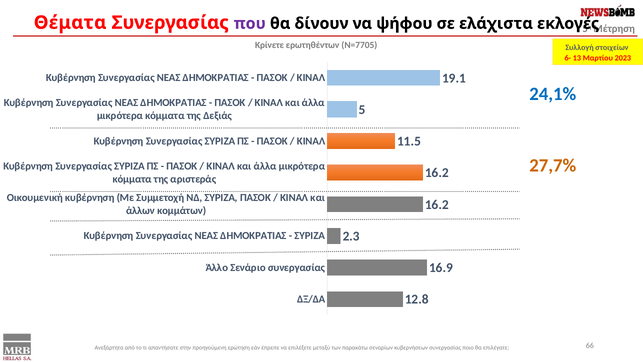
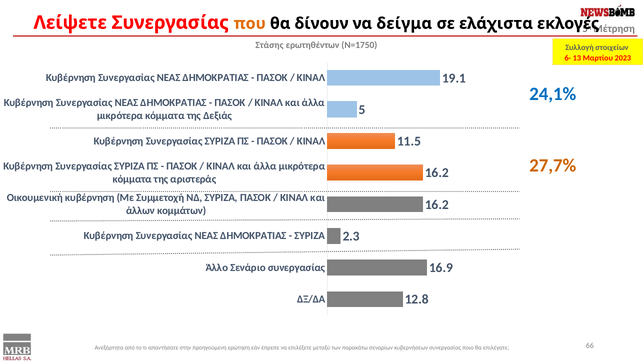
Θέματα: Θέματα -> Λείψετε
που colour: purple -> orange
ψήφου: ψήφου -> δείγμα
Κρίνετε: Κρίνετε -> Στάσης
Ν=7705: Ν=7705 -> Ν=1750
